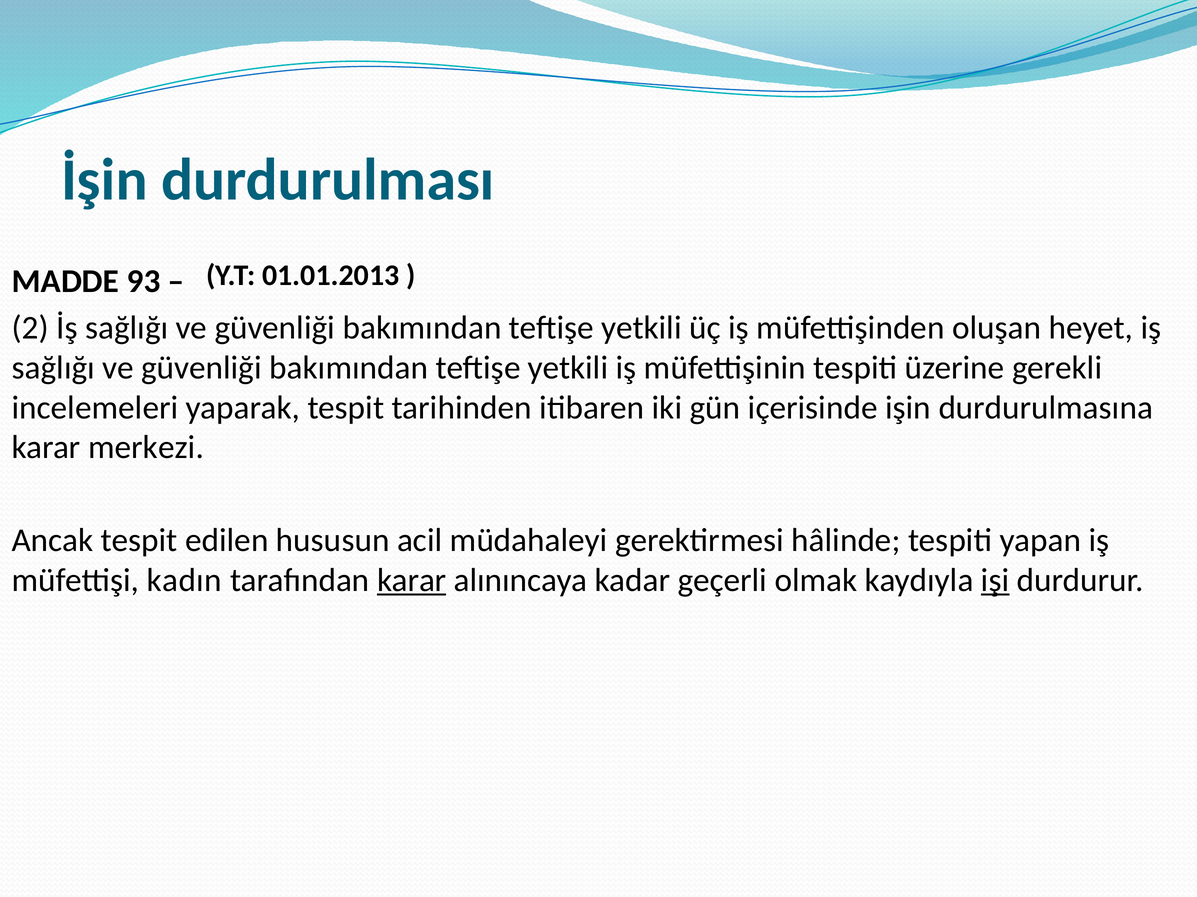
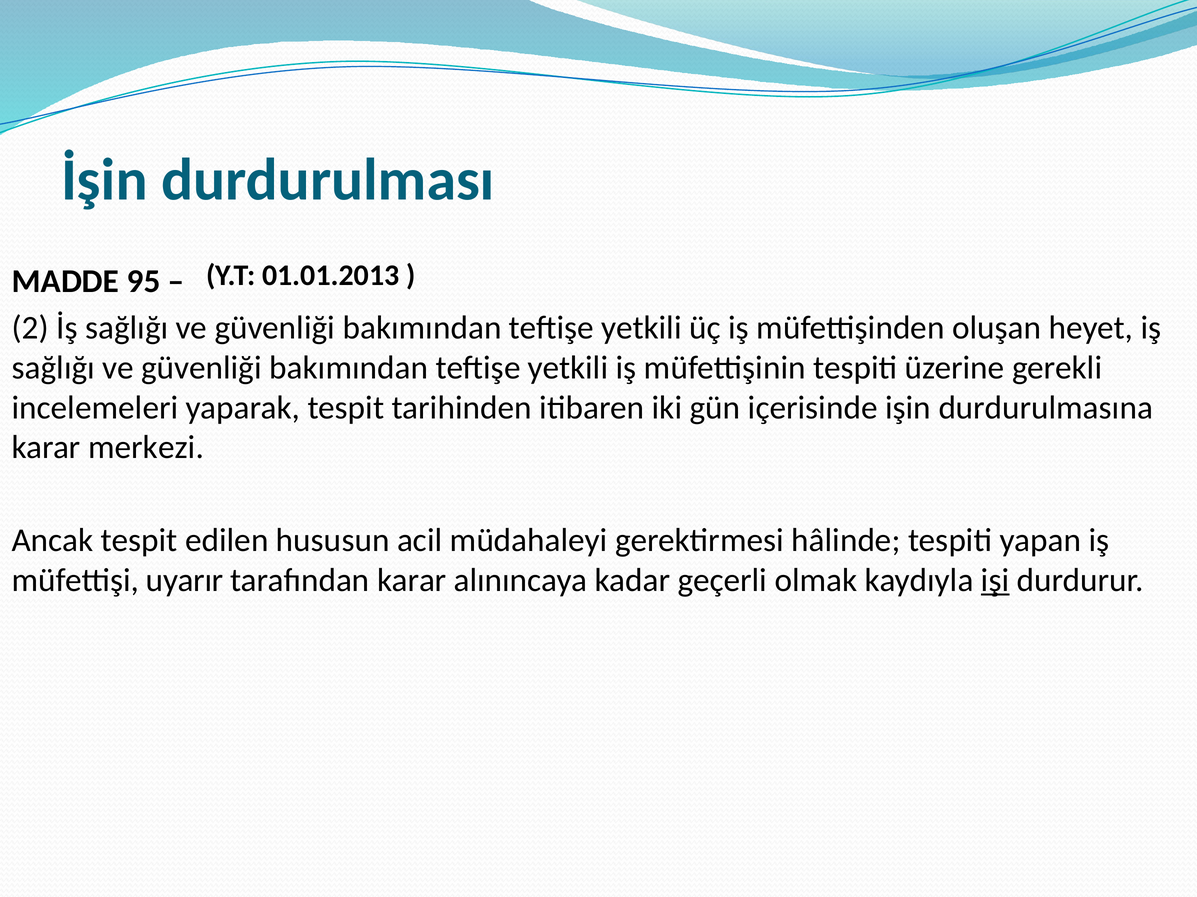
93: 93 -> 95
kadın: kadın -> uyarır
karar at (412, 581) underline: present -> none
